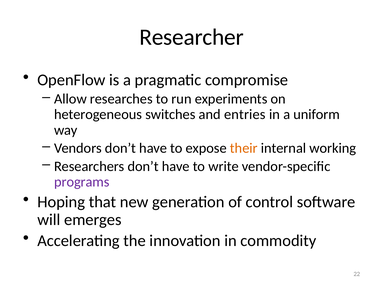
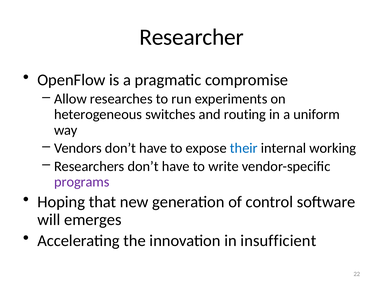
entries: entries -> routing
their colour: orange -> blue
commodity: commodity -> insufficient
